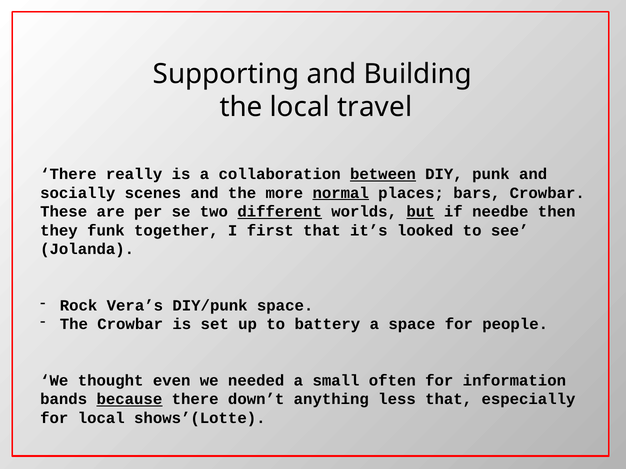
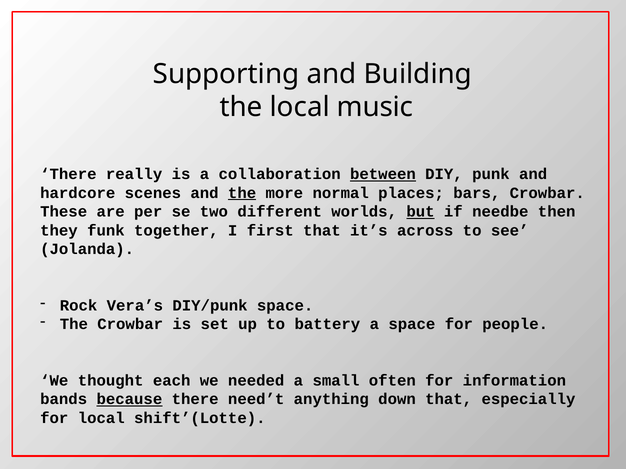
travel: travel -> music
socially: socially -> hardcore
the at (242, 193) underline: none -> present
normal underline: present -> none
different underline: present -> none
looked: looked -> across
even: even -> each
down’t: down’t -> need’t
less: less -> down
shows’(Lotte: shows’(Lotte -> shift’(Lotte
